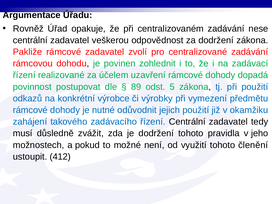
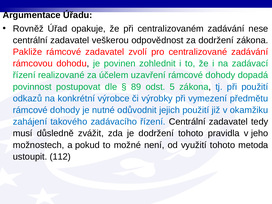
členění: členění -> metoda
412: 412 -> 112
